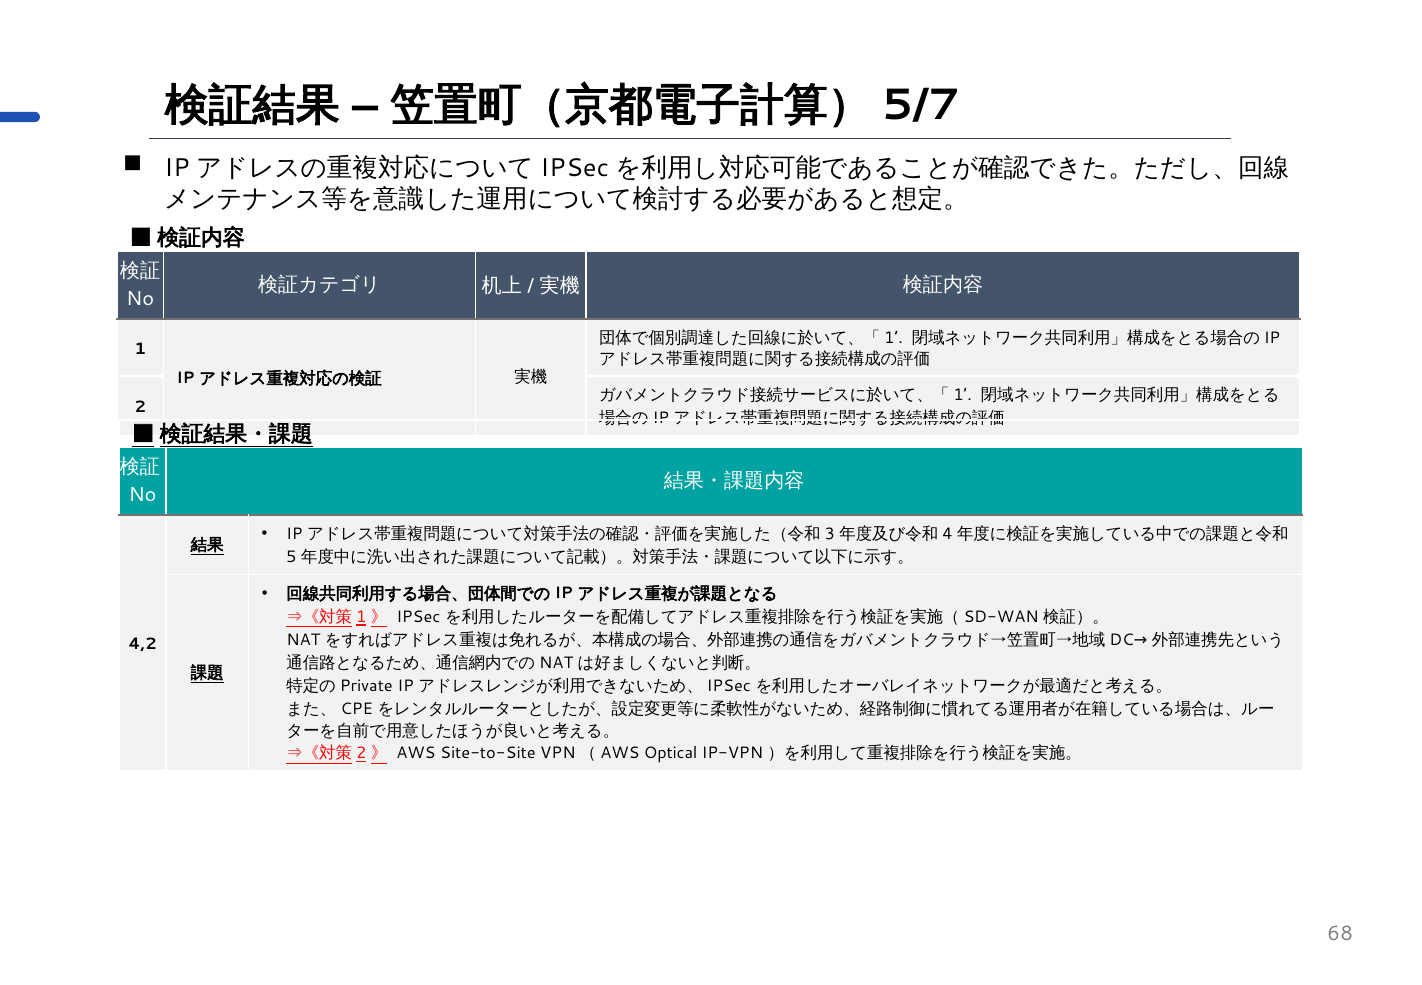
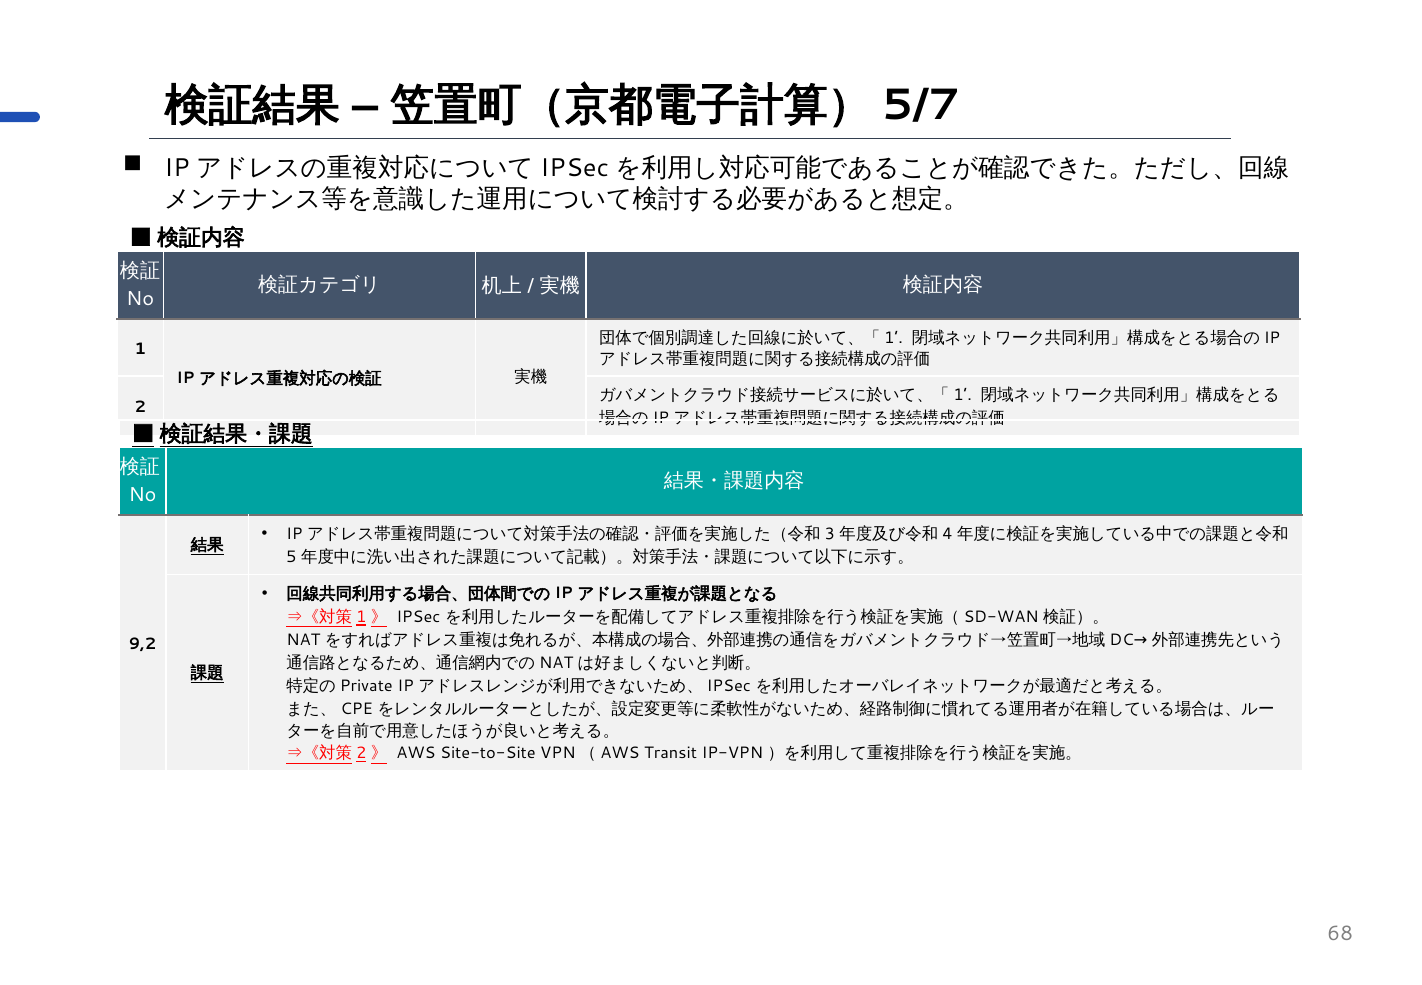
4,2: 4,2 -> 9,2
Optical: Optical -> Transit
